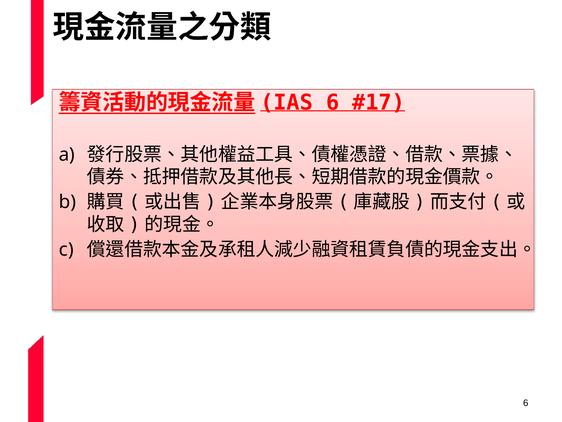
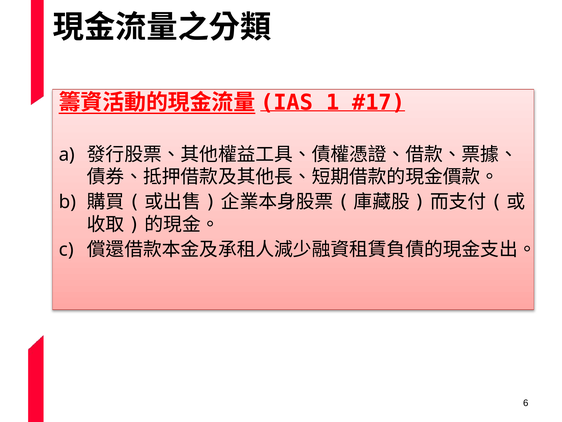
6 at (333, 103): 6 -> 1
